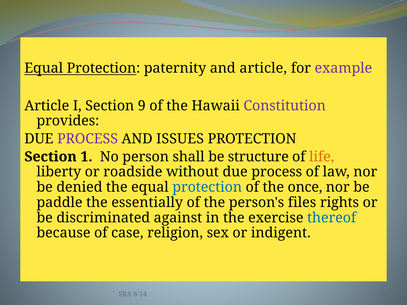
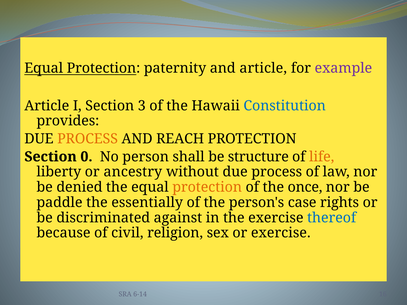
9: 9 -> 3
Constitution colour: purple -> blue
PROCESS at (88, 139) colour: purple -> orange
ISSUES: ISSUES -> REACH
1: 1 -> 0
roadside: roadside -> ancestry
protection at (207, 187) colour: blue -> orange
files: files -> case
case: case -> civil
or indigent: indigent -> exercise
